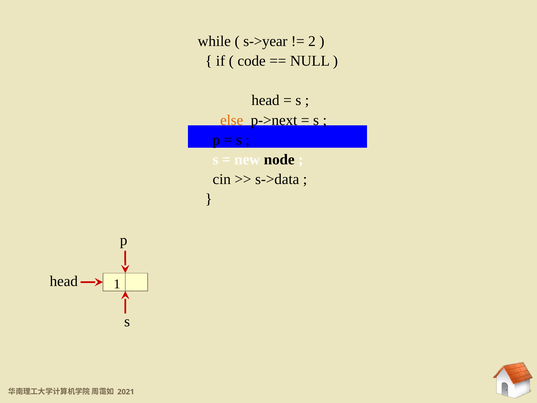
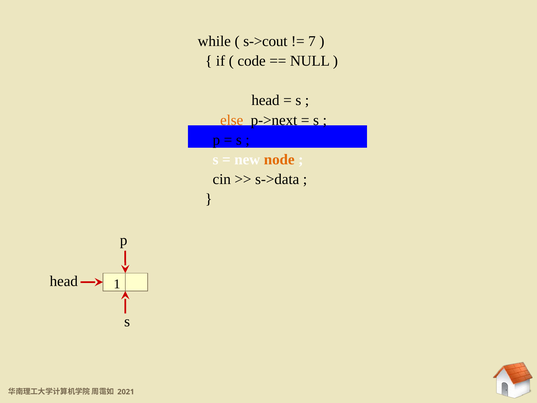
s->year: s->year -> s->cout
2: 2 -> 7
node colour: black -> orange
